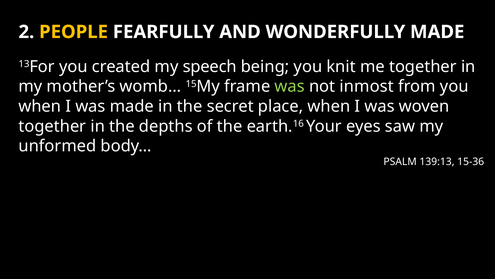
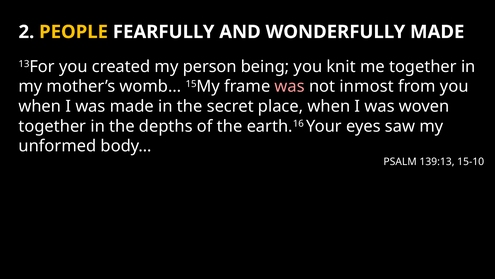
speech: speech -> person
was at (290, 86) colour: light green -> pink
15-36: 15-36 -> 15-10
